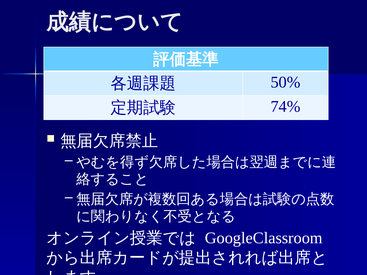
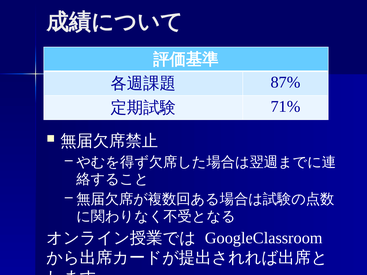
50%: 50% -> 87%
74%: 74% -> 71%
